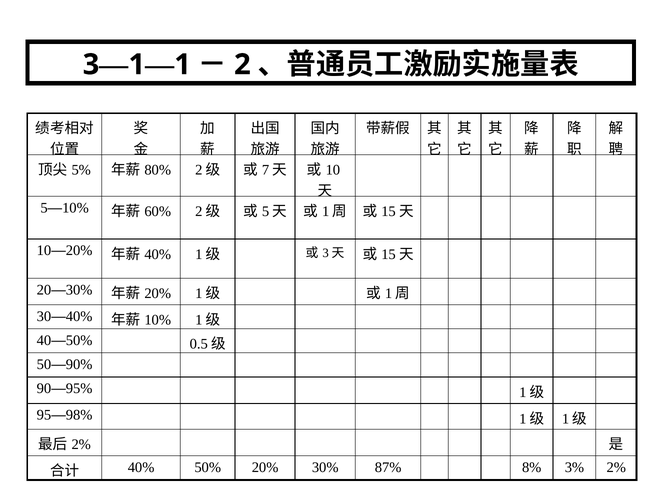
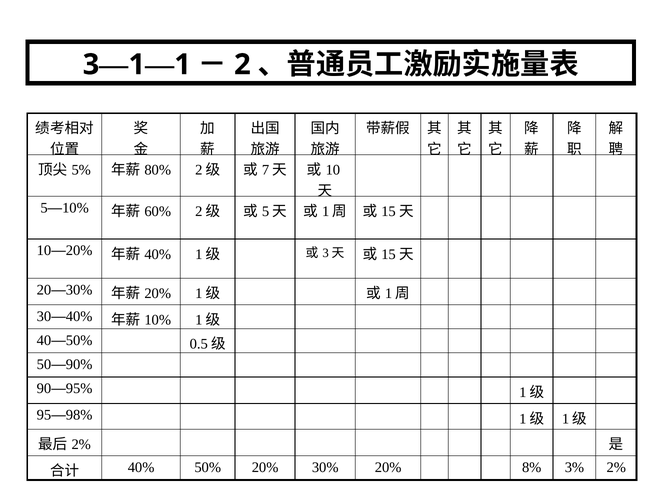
30% 87%: 87% -> 20%
